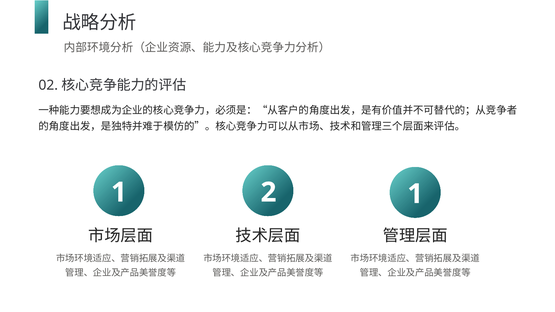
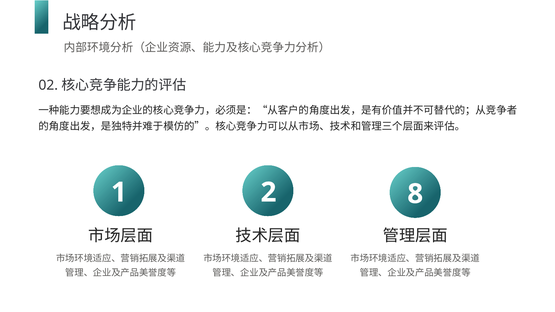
2 1: 1 -> 8
